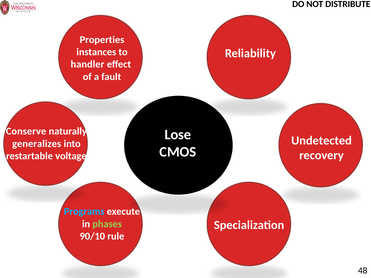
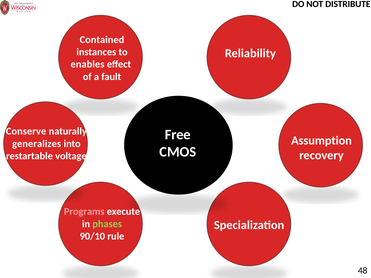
Properties: Properties -> Contained
handler: handler -> enables
Lose: Lose -> Free
Undetected: Undetected -> Assumption
Programs colour: light blue -> pink
